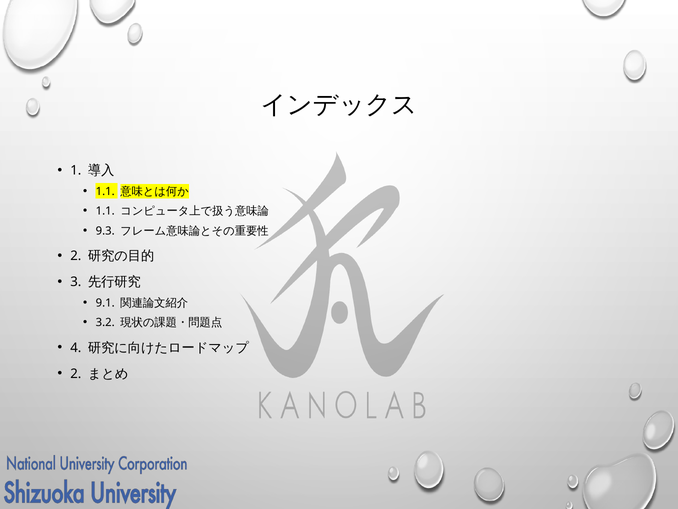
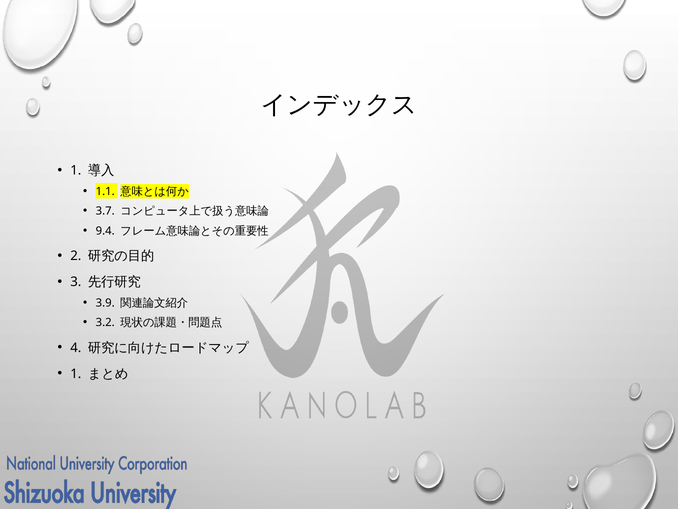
1.1 at (105, 211): 1.1 -> 3.7
9.3: 9.3 -> 9.4
9.1: 9.1 -> 3.9
2 at (76, 373): 2 -> 1
